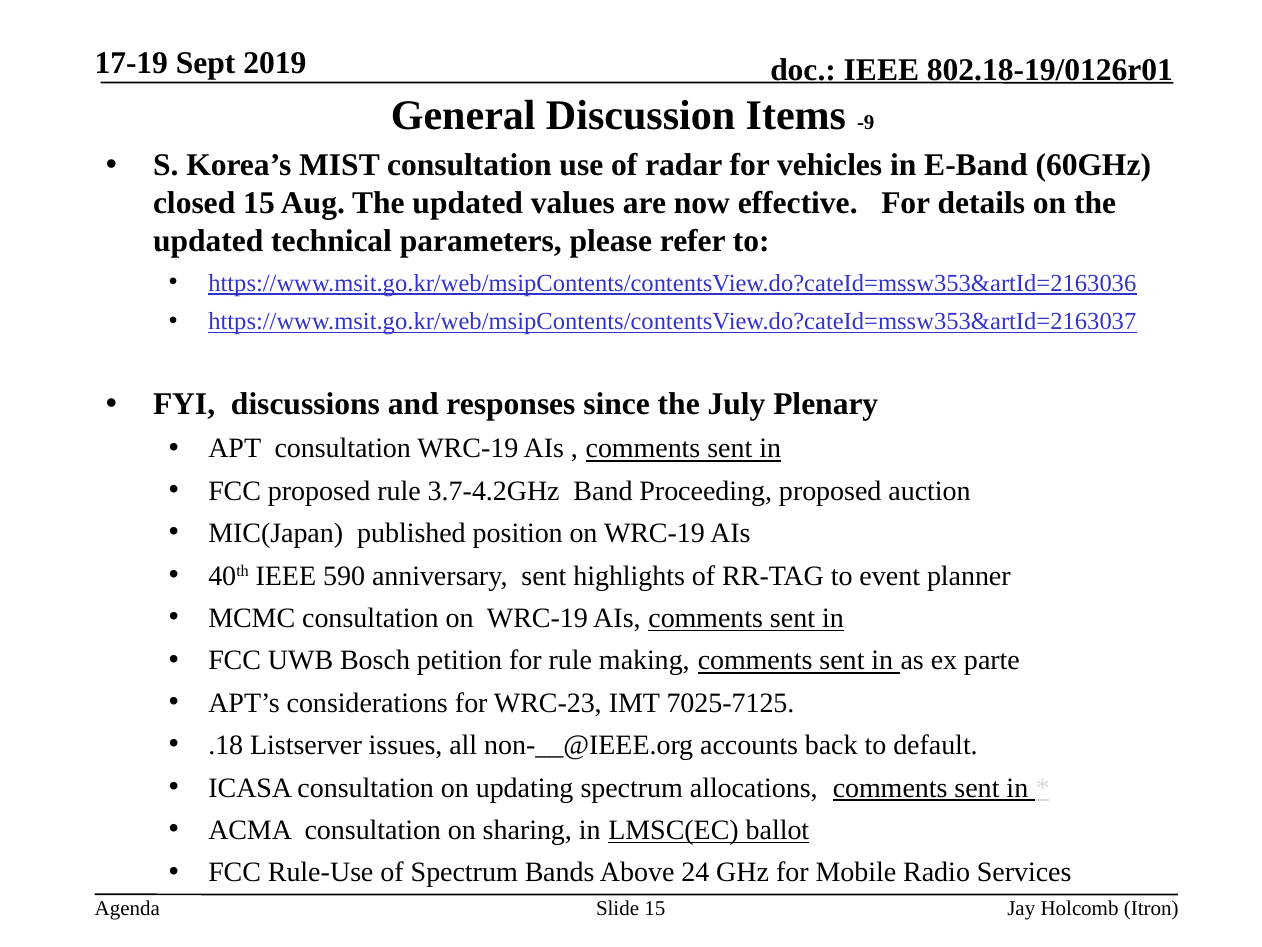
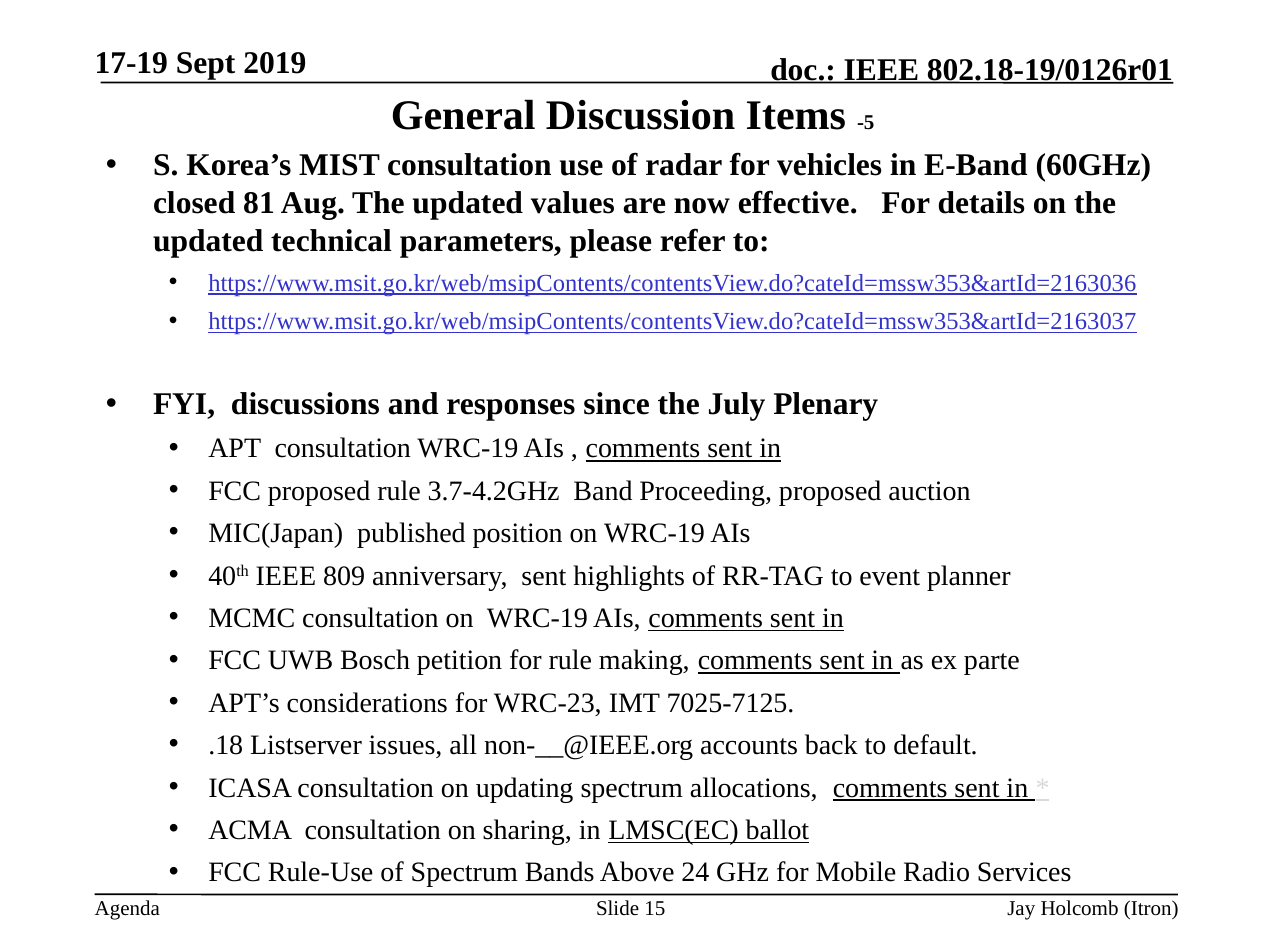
-9: -9 -> -5
closed 15: 15 -> 81
590: 590 -> 809
